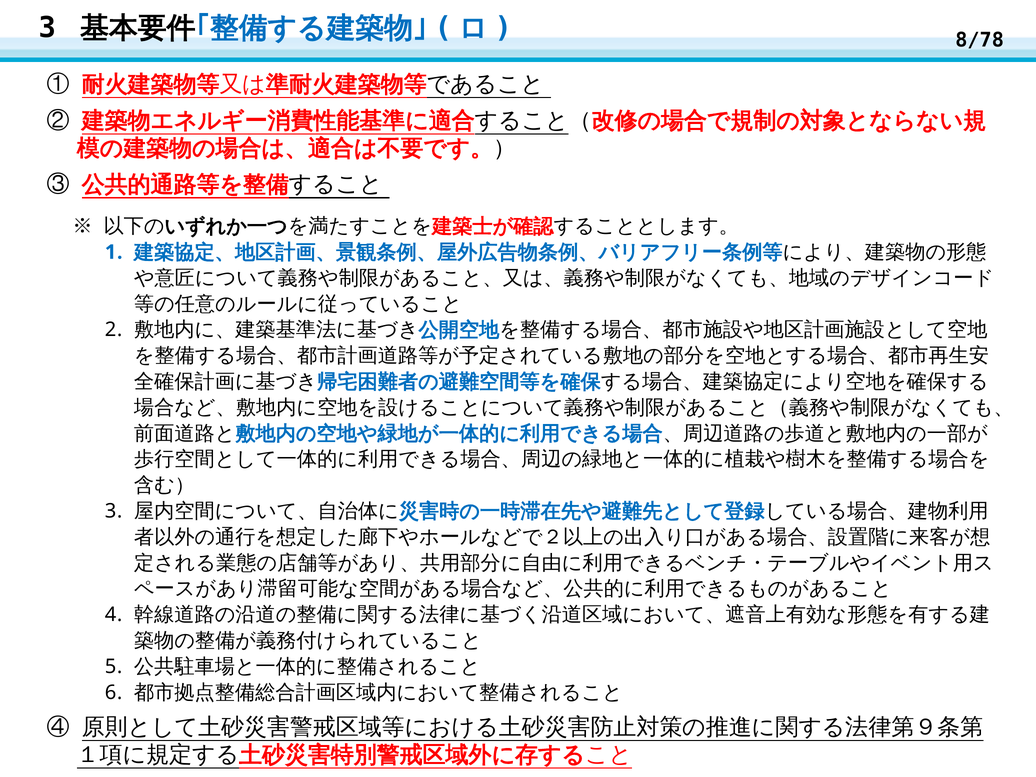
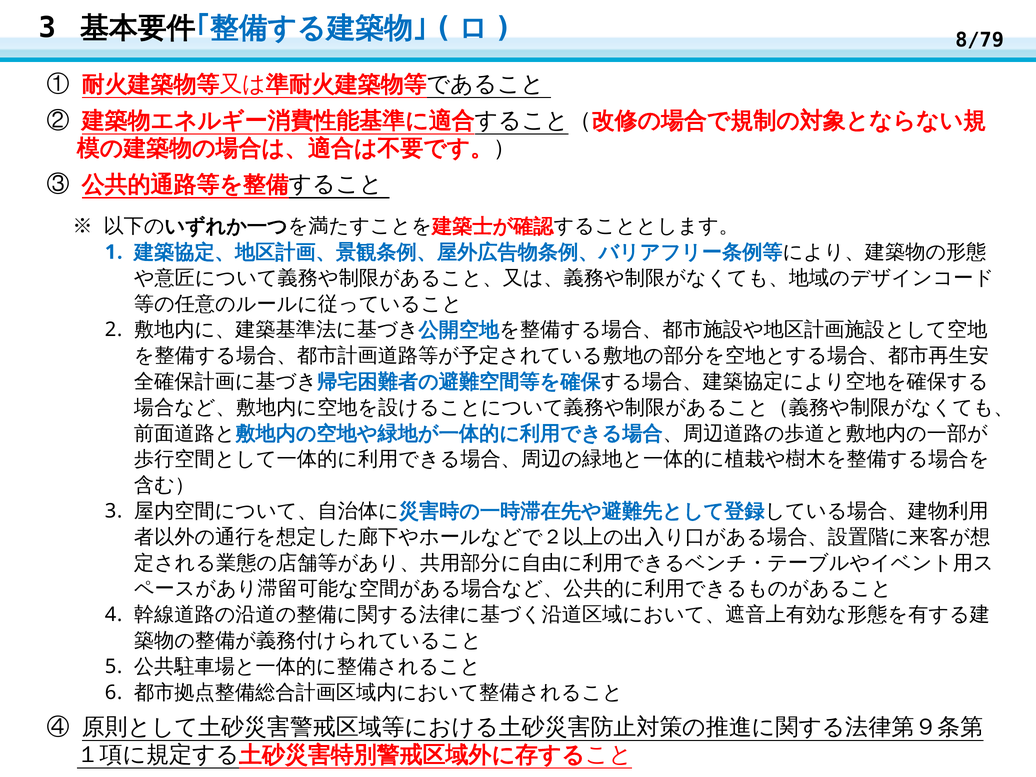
8/78: 8/78 -> 8/79
